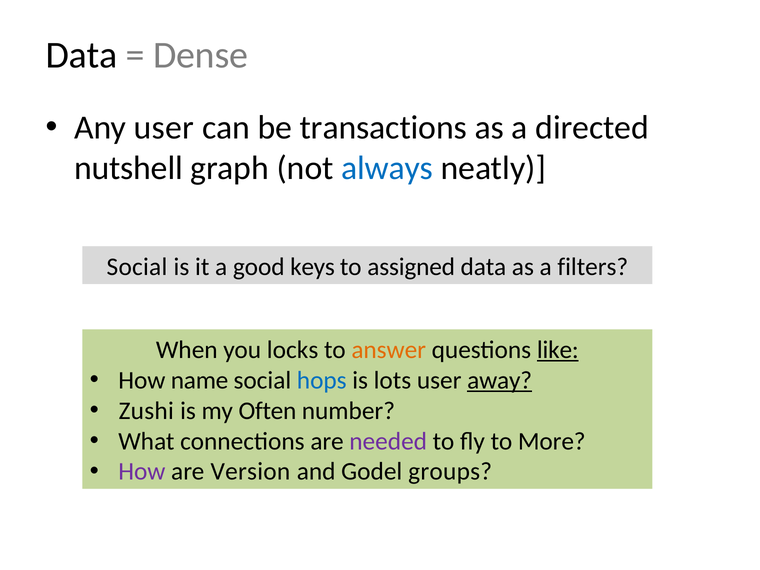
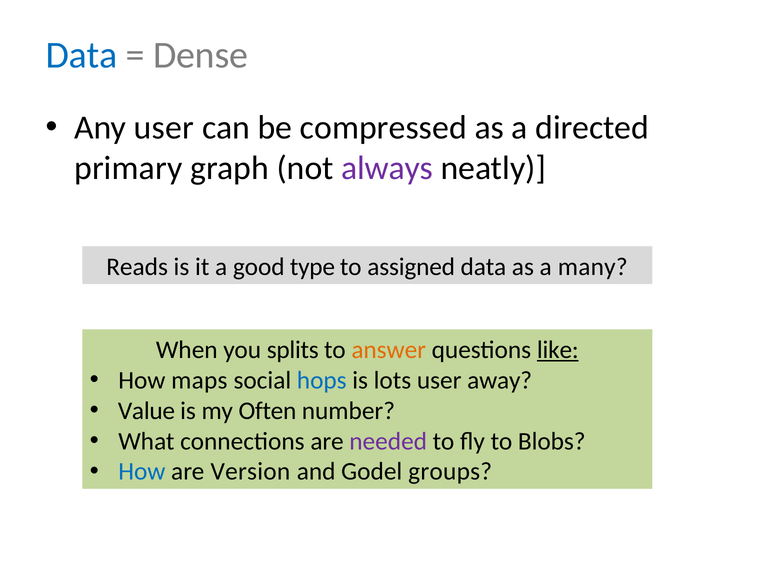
Data at (82, 55) colour: black -> blue
transactions: transactions -> compressed
nutshell: nutshell -> primary
always colour: blue -> purple
Social at (137, 267): Social -> Reads
keys: keys -> type
filters: filters -> many
locks: locks -> splits
name: name -> maps
away underline: present -> none
Zushi: Zushi -> Value
More: More -> Blobs
How at (142, 472) colour: purple -> blue
